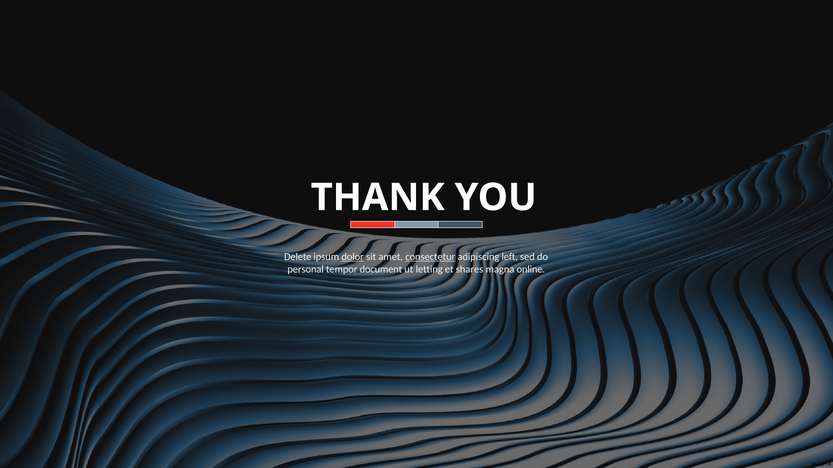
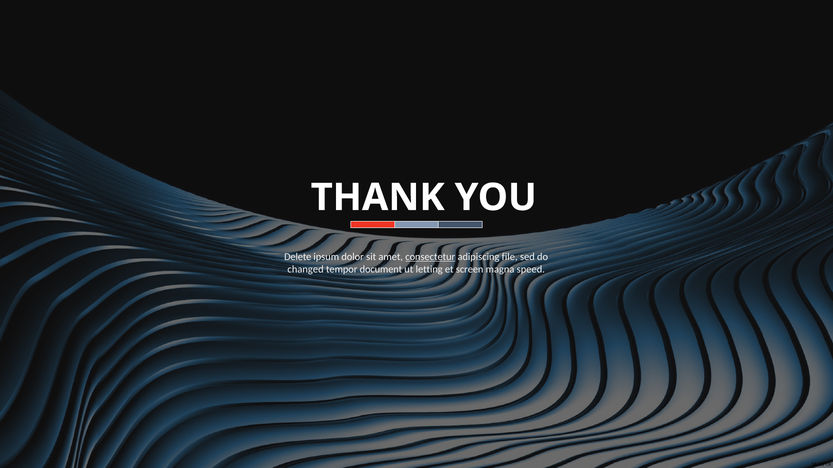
dolor underline: present -> none
left: left -> file
personal: personal -> changed
shares: shares -> screen
online: online -> speed
